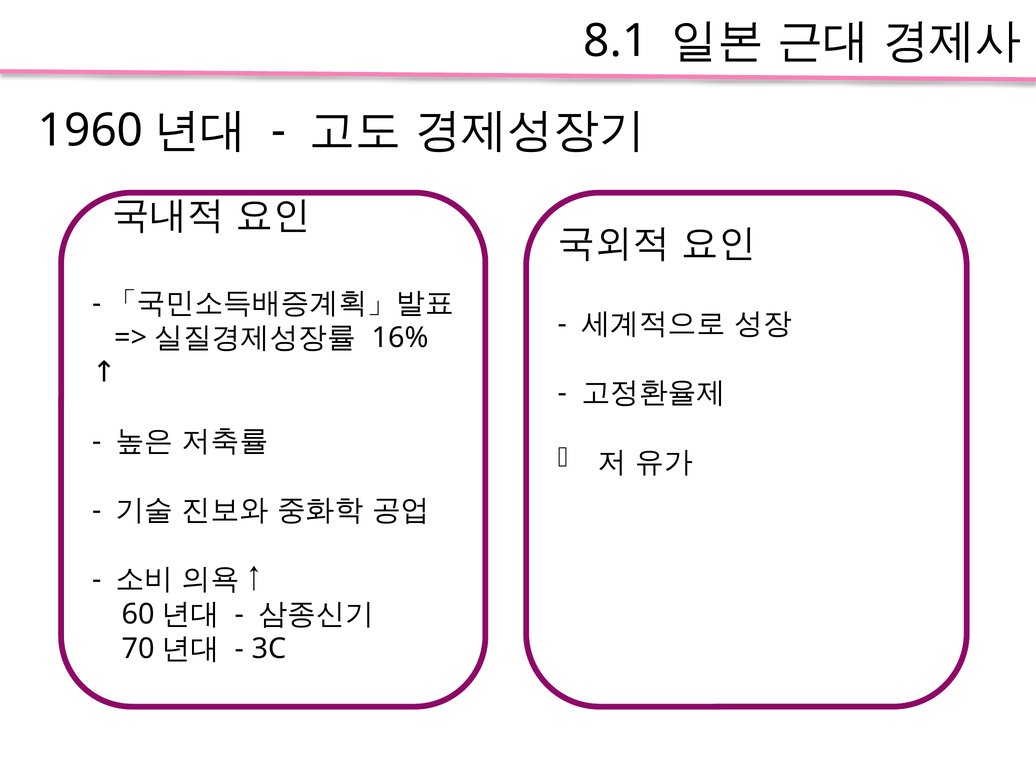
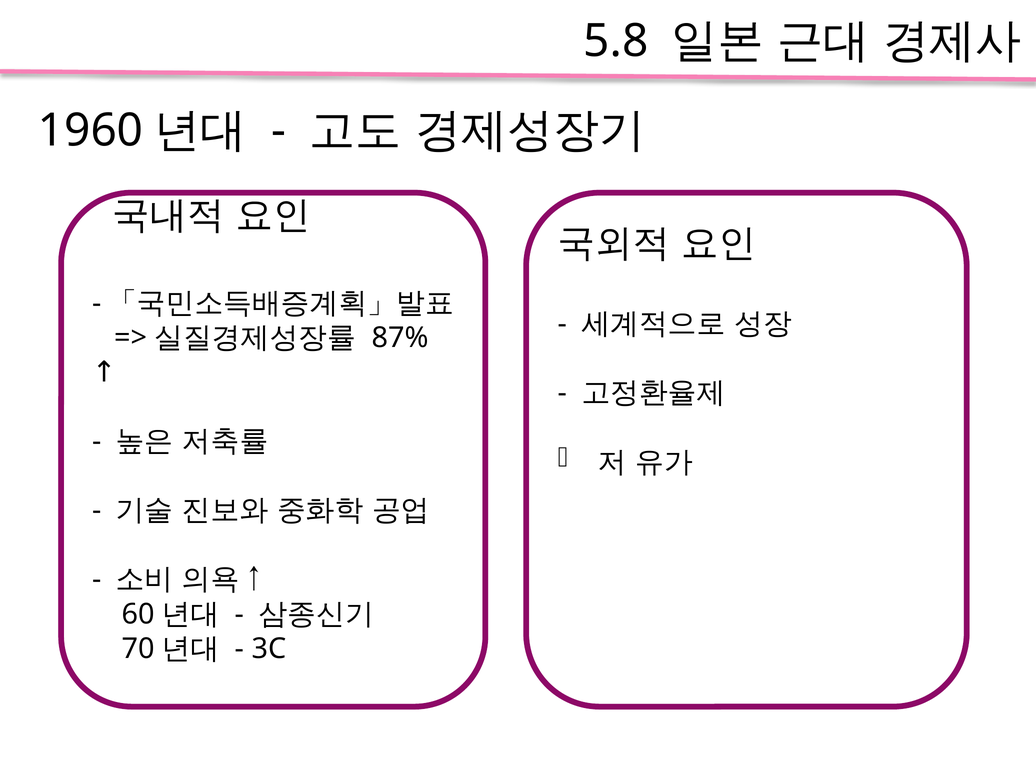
8.1: 8.1 -> 5.8
16%: 16% -> 87%
